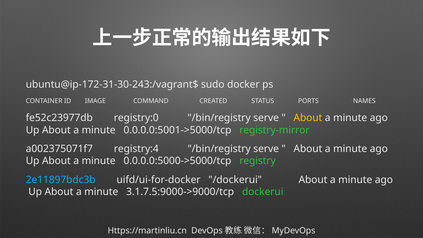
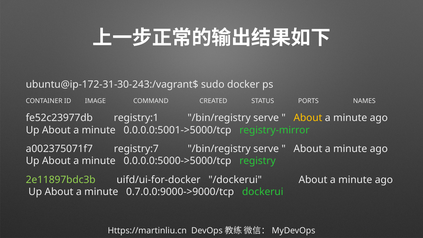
registry:0: registry:0 -> registry:1
registry:4: registry:4 -> registry:7
2e11897bdc3b colour: light blue -> light green
3.1.7.5:9000->9000/tcp: 3.1.7.5:9000->9000/tcp -> 0.7.0.0:9000->9000/tcp
